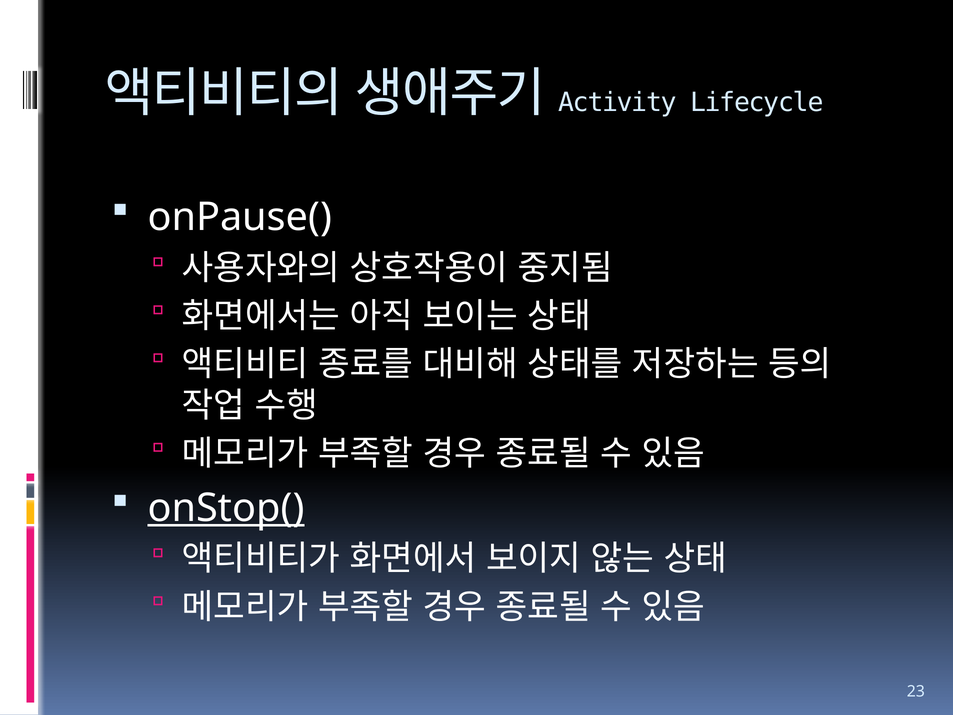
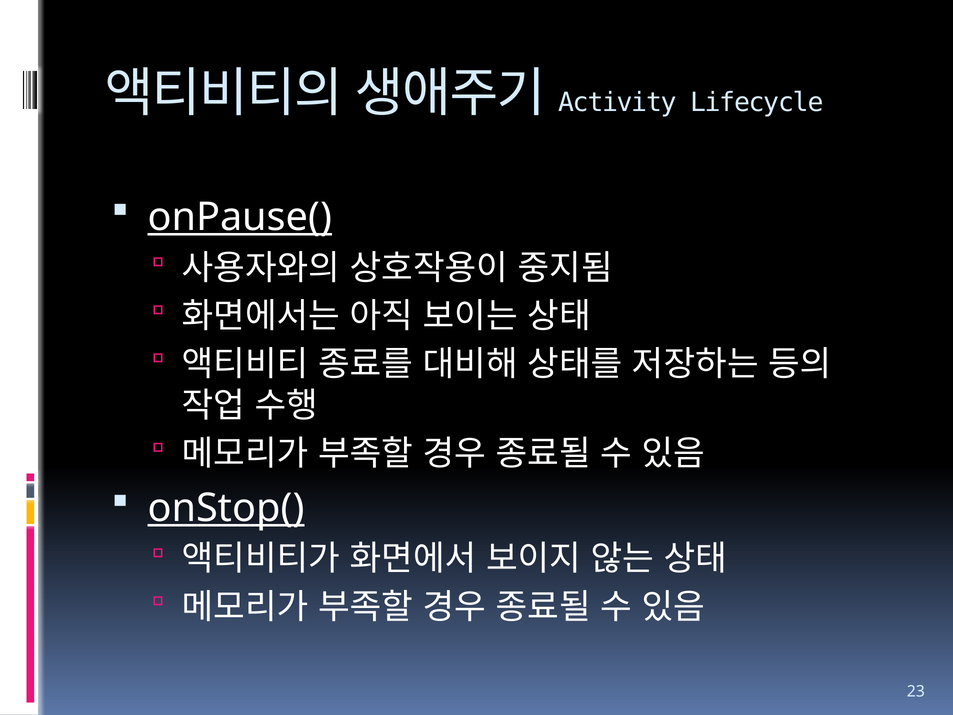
onPause( underline: none -> present
